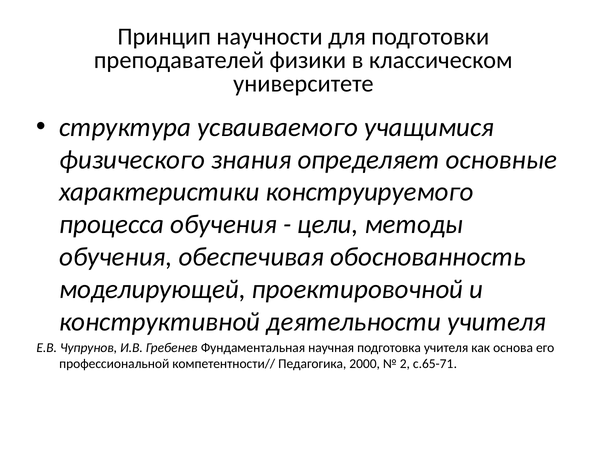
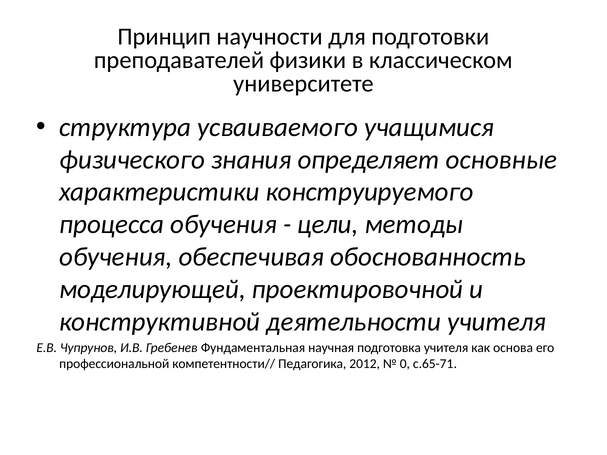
2000: 2000 -> 2012
2: 2 -> 0
